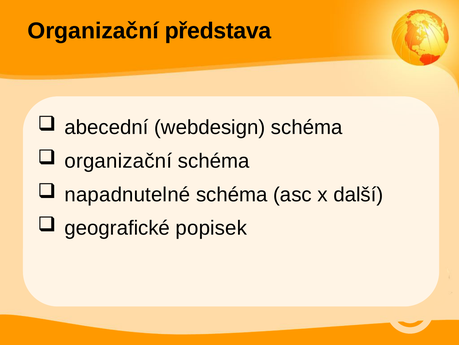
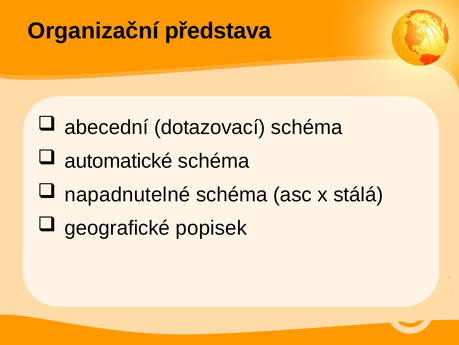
webdesign: webdesign -> dotazovací
organizační at (118, 161): organizační -> automatické
další: další -> stálá
